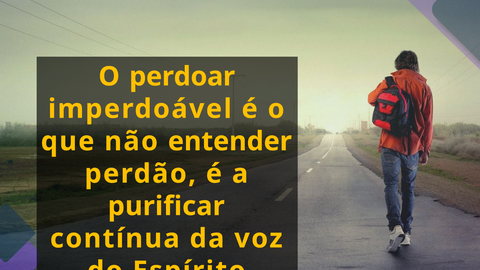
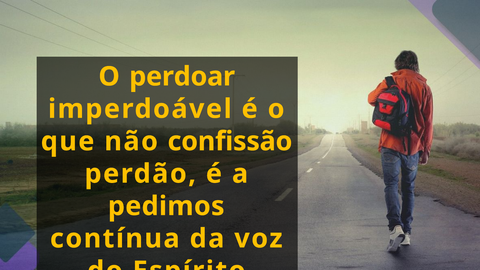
entender: entender -> confissão
purificar: purificar -> pedimos
